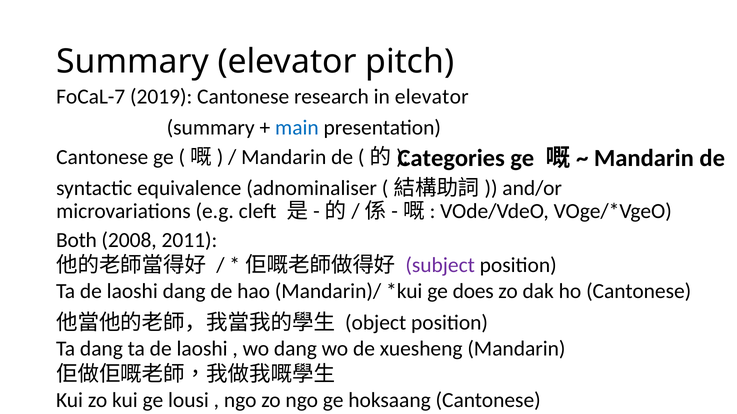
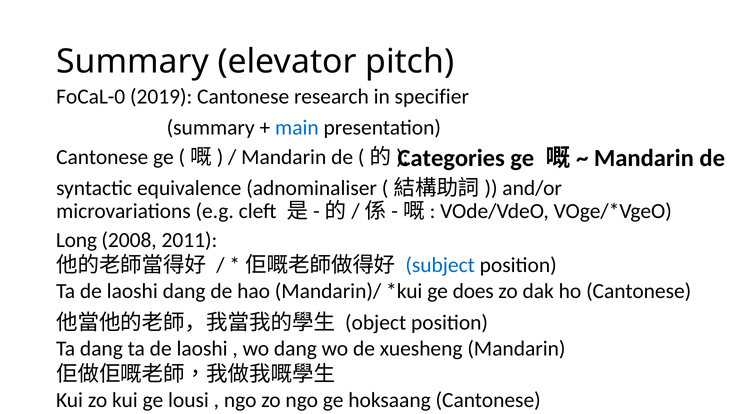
FoCaL-7: FoCaL-7 -> FoCaL-0
in elevator: elevator -> specifier
Both: Both -> Long
subject colour: purple -> blue
